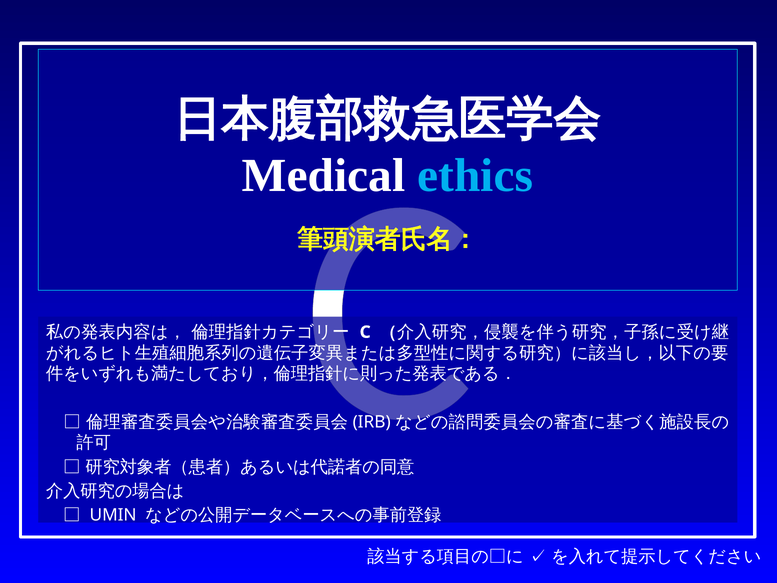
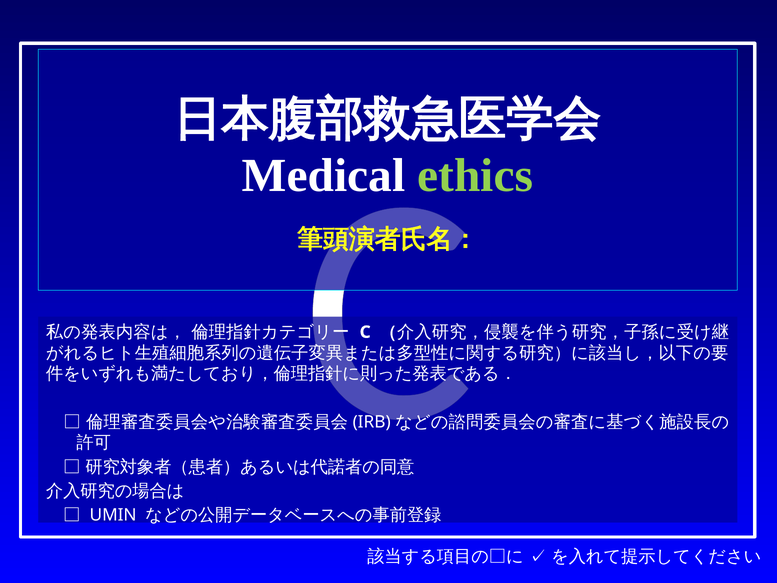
ethics colour: light blue -> light green
